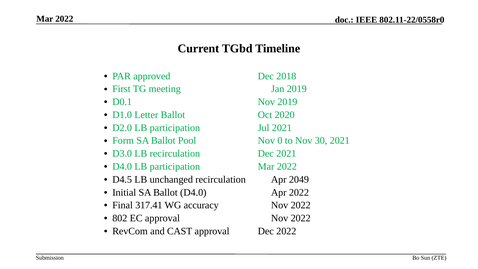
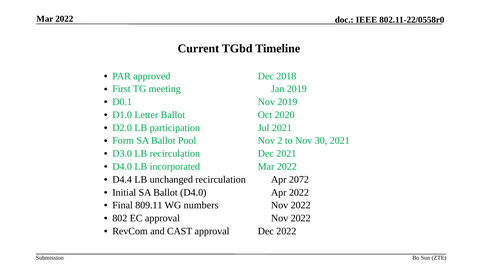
0: 0 -> 2
D4.0 LB participation: participation -> incorporated
D4.5: D4.5 -> D4.4
2049: 2049 -> 2072
317.41: 317.41 -> 809.11
accuracy: accuracy -> numbers
